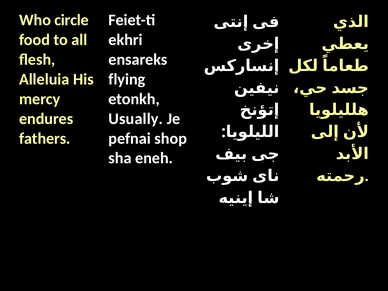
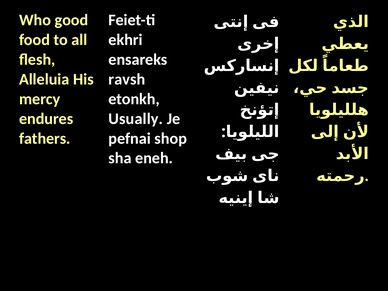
circle: circle -> good
flying: flying -> ravsh
